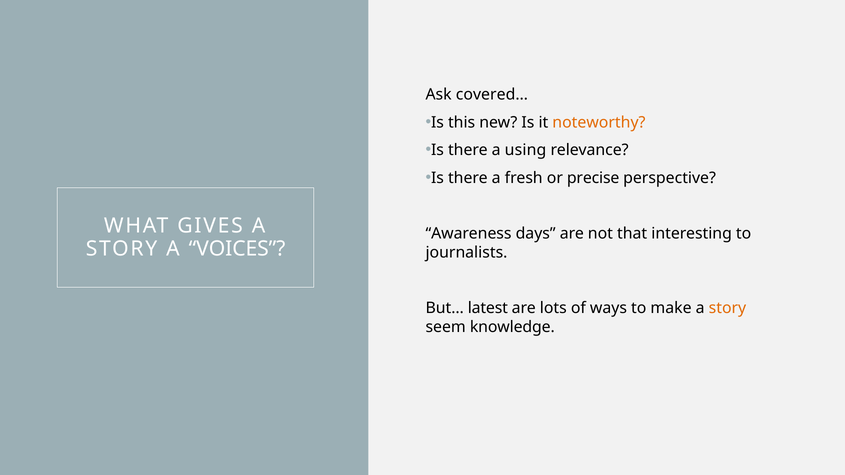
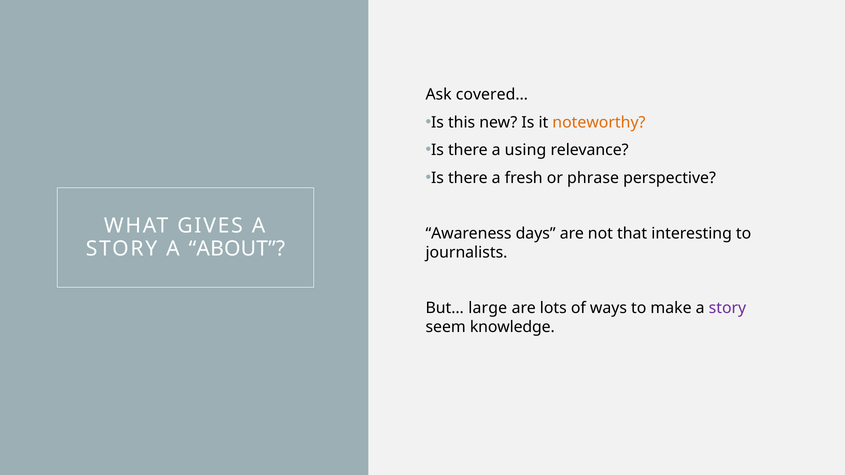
precise: precise -> phrase
VOICES: VOICES -> ABOUT
latest: latest -> large
story at (727, 308) colour: orange -> purple
